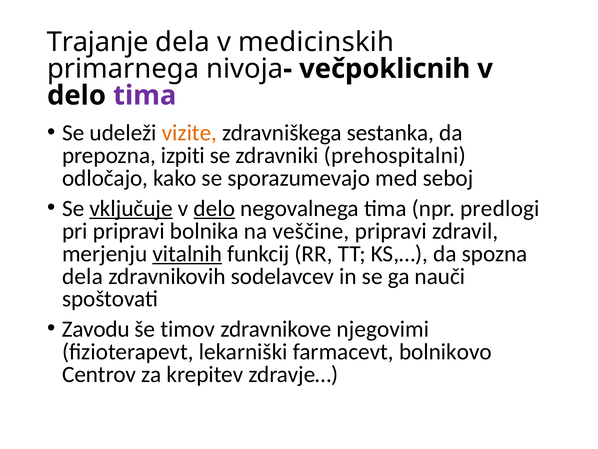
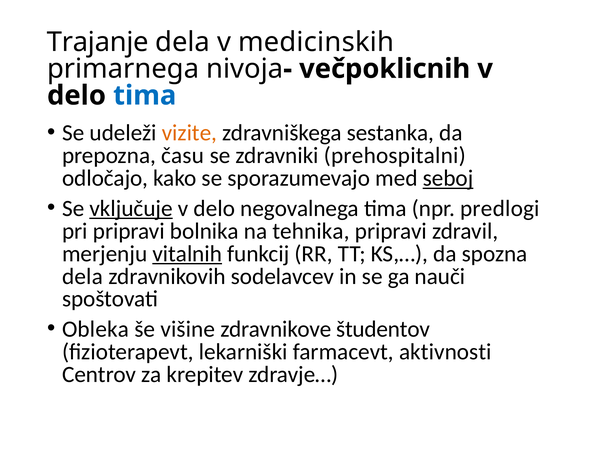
tima at (145, 95) colour: purple -> blue
izpiti: izpiti -> času
seboj underline: none -> present
delo at (214, 208) underline: present -> none
veščine: veščine -> tehnika
Zavodu: Zavodu -> Obleka
timov: timov -> višine
njegovimi: njegovimi -> študentov
bolnikovo: bolnikovo -> aktivnosti
